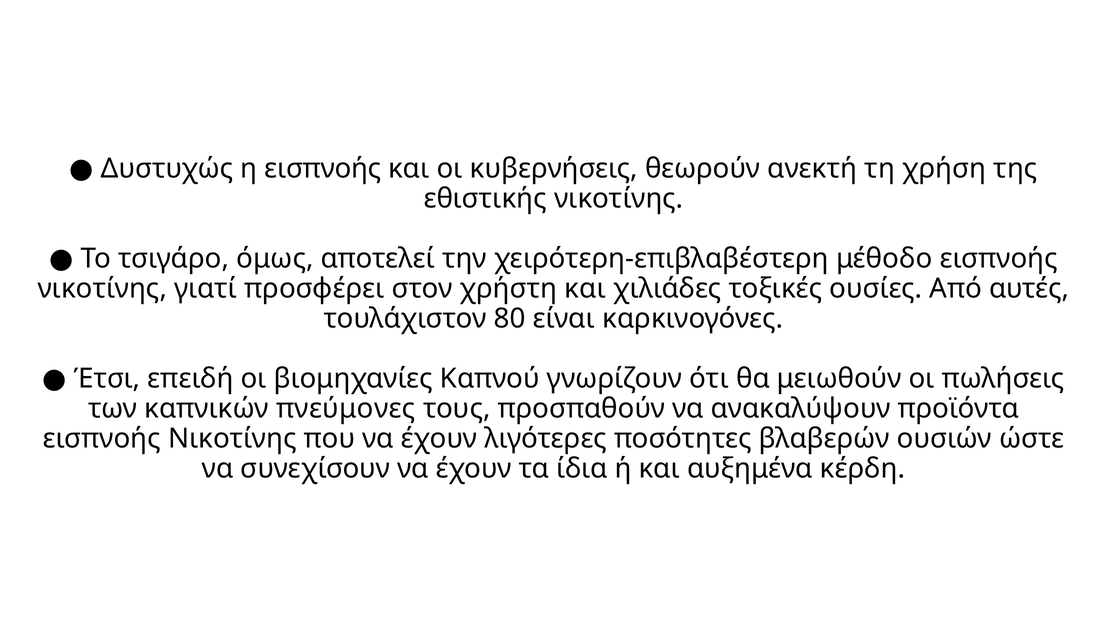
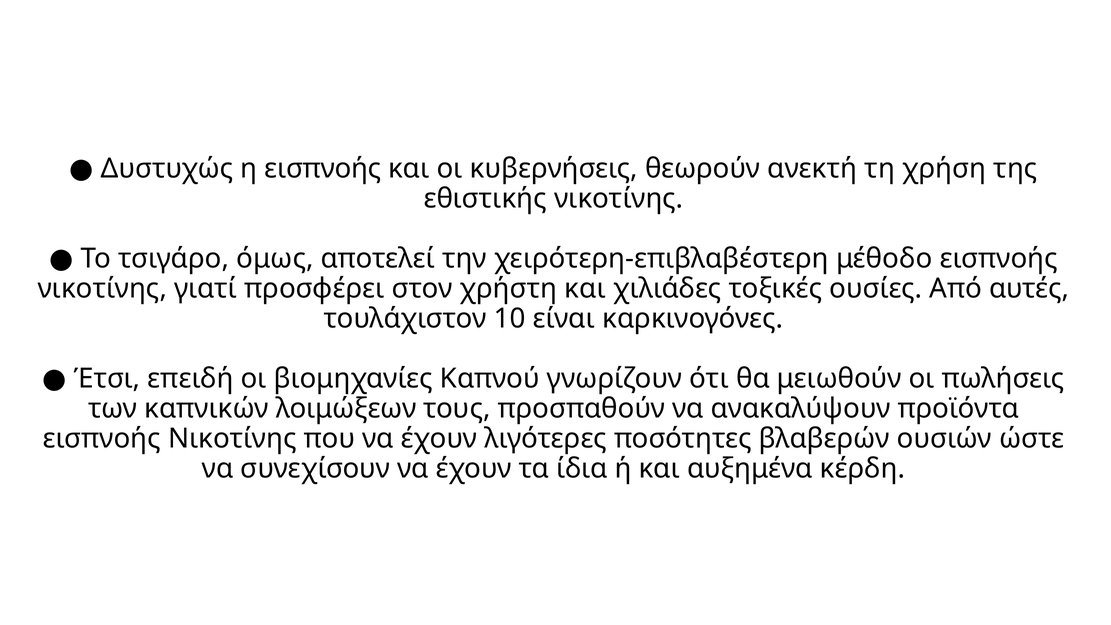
80: 80 -> 10
πνεύμονες: πνεύμονες -> λοιμώξεων
